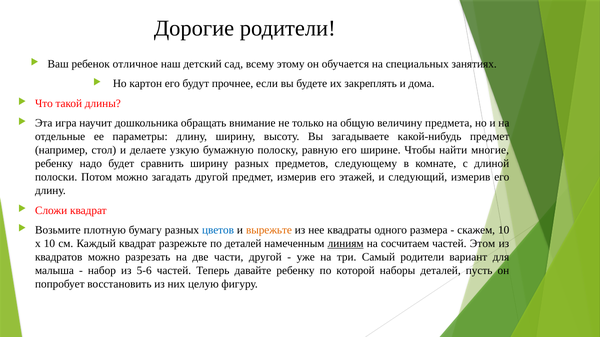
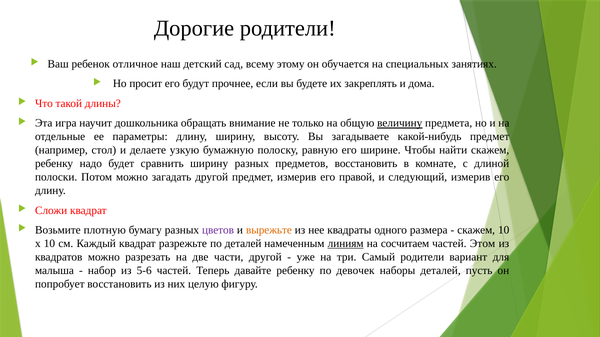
картон: картон -> просит
величину underline: none -> present
найти многие: многие -> скажем
предметов следующему: следующему -> восстановить
этажей: этажей -> правой
цветов colour: blue -> purple
которой: которой -> девочек
